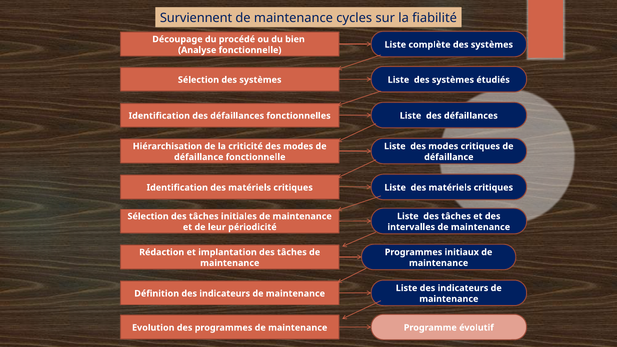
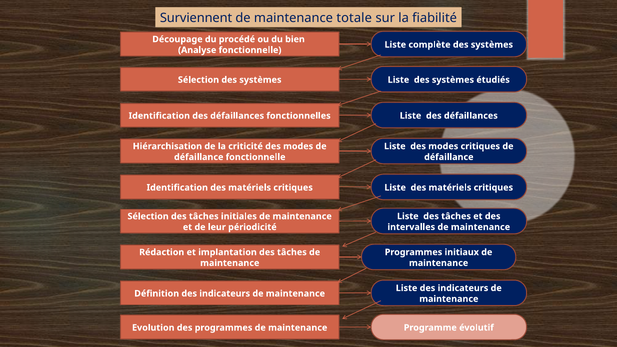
cycles: cycles -> totale
